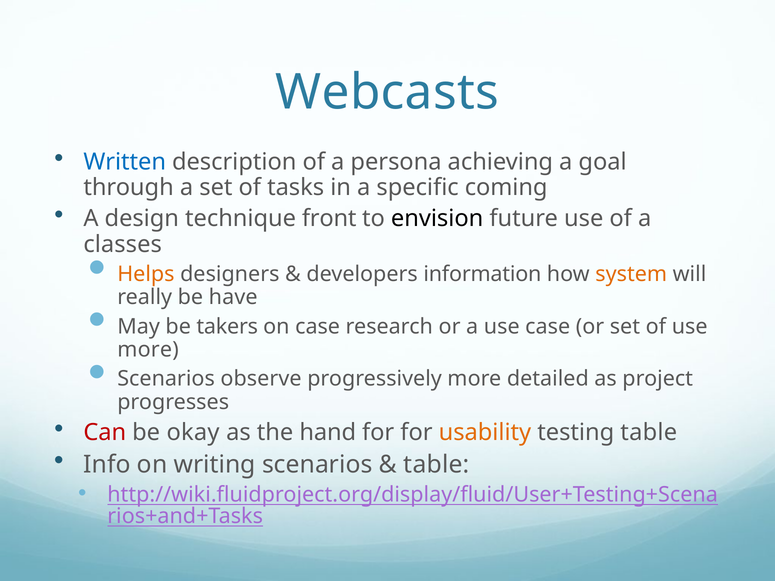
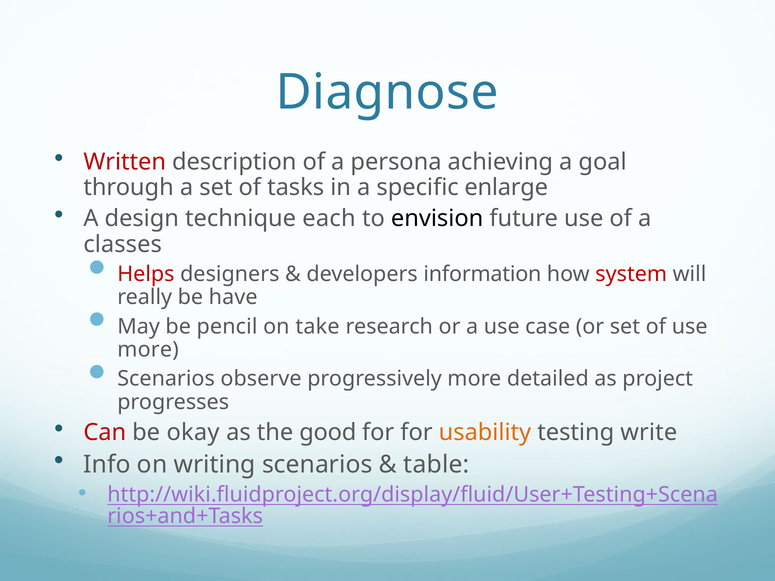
Webcasts: Webcasts -> Diagnose
Written colour: blue -> red
coming: coming -> enlarge
front: front -> each
Helps colour: orange -> red
system colour: orange -> red
takers: takers -> pencil
on case: case -> take
hand: hand -> good
testing table: table -> write
